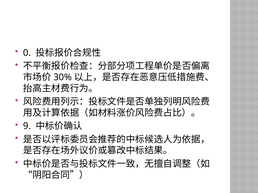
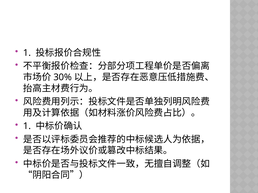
0 at (27, 53): 0 -> 1
9 at (27, 126): 9 -> 1
